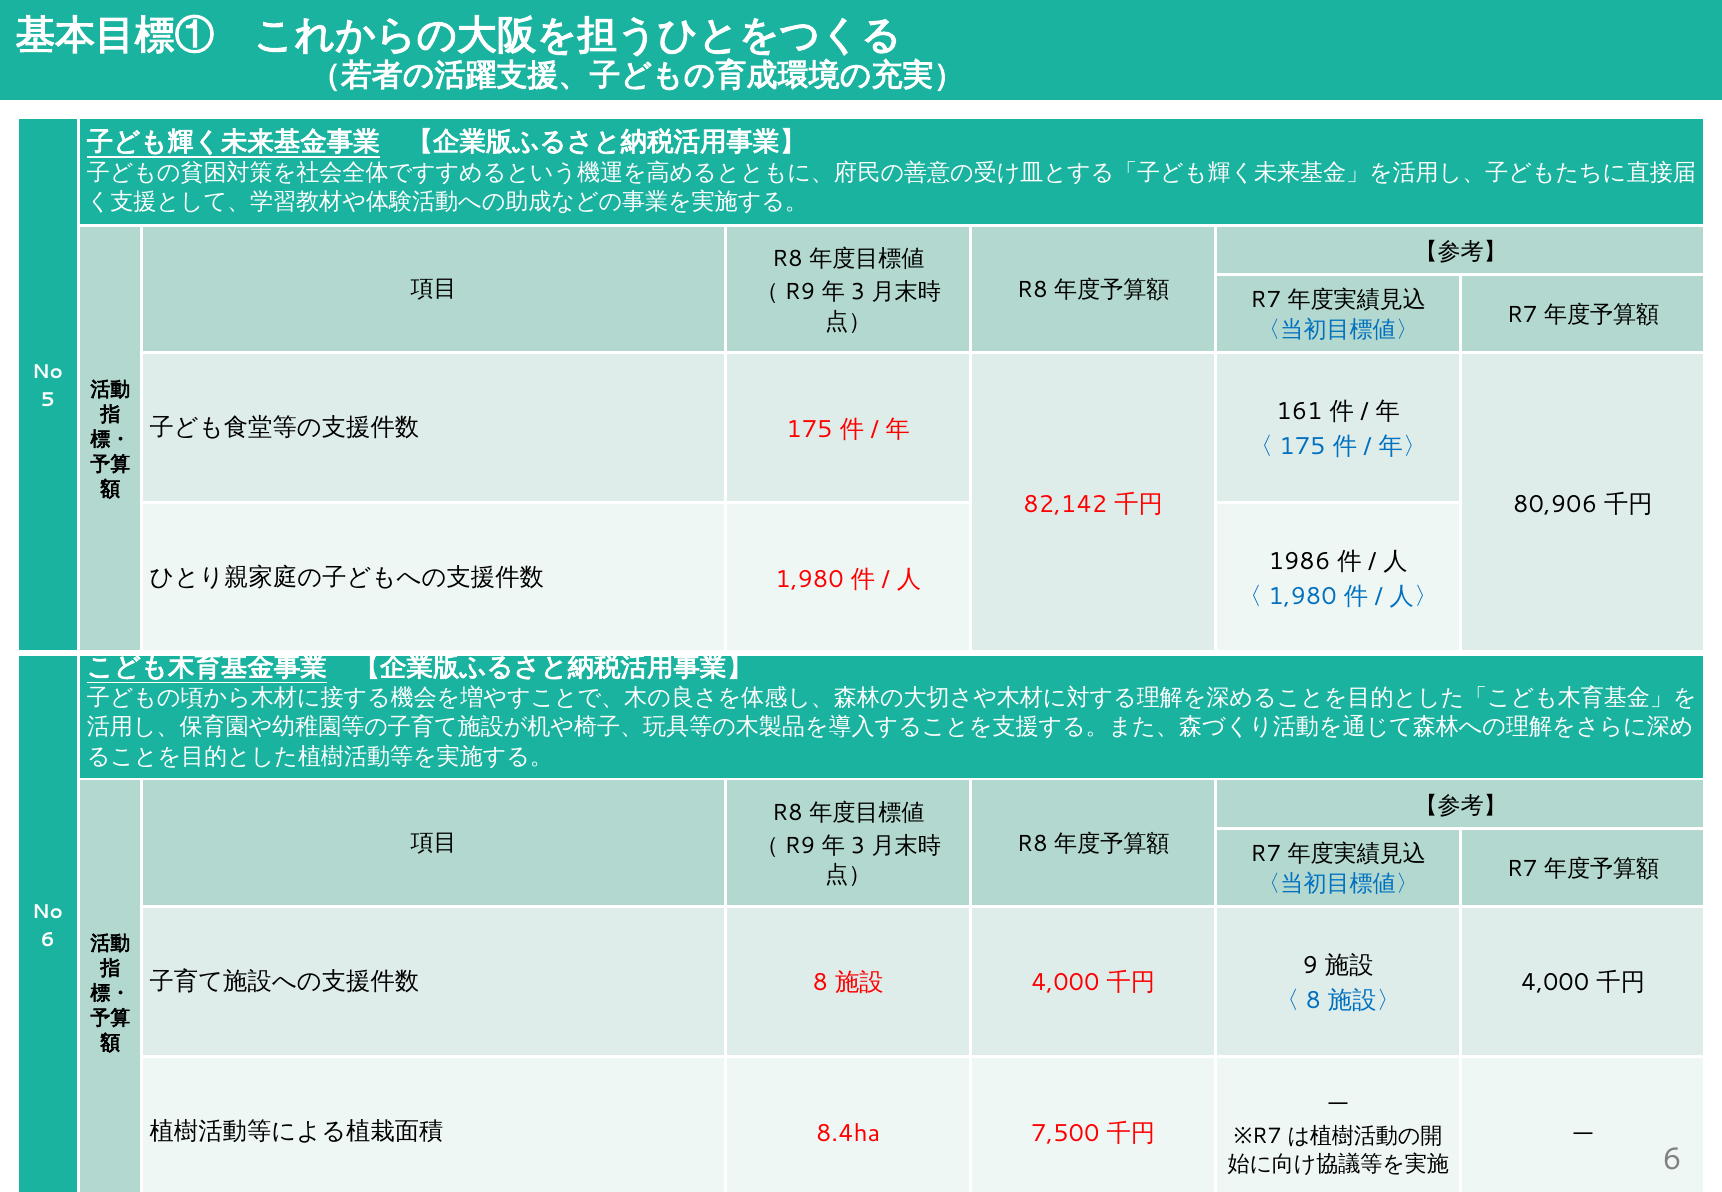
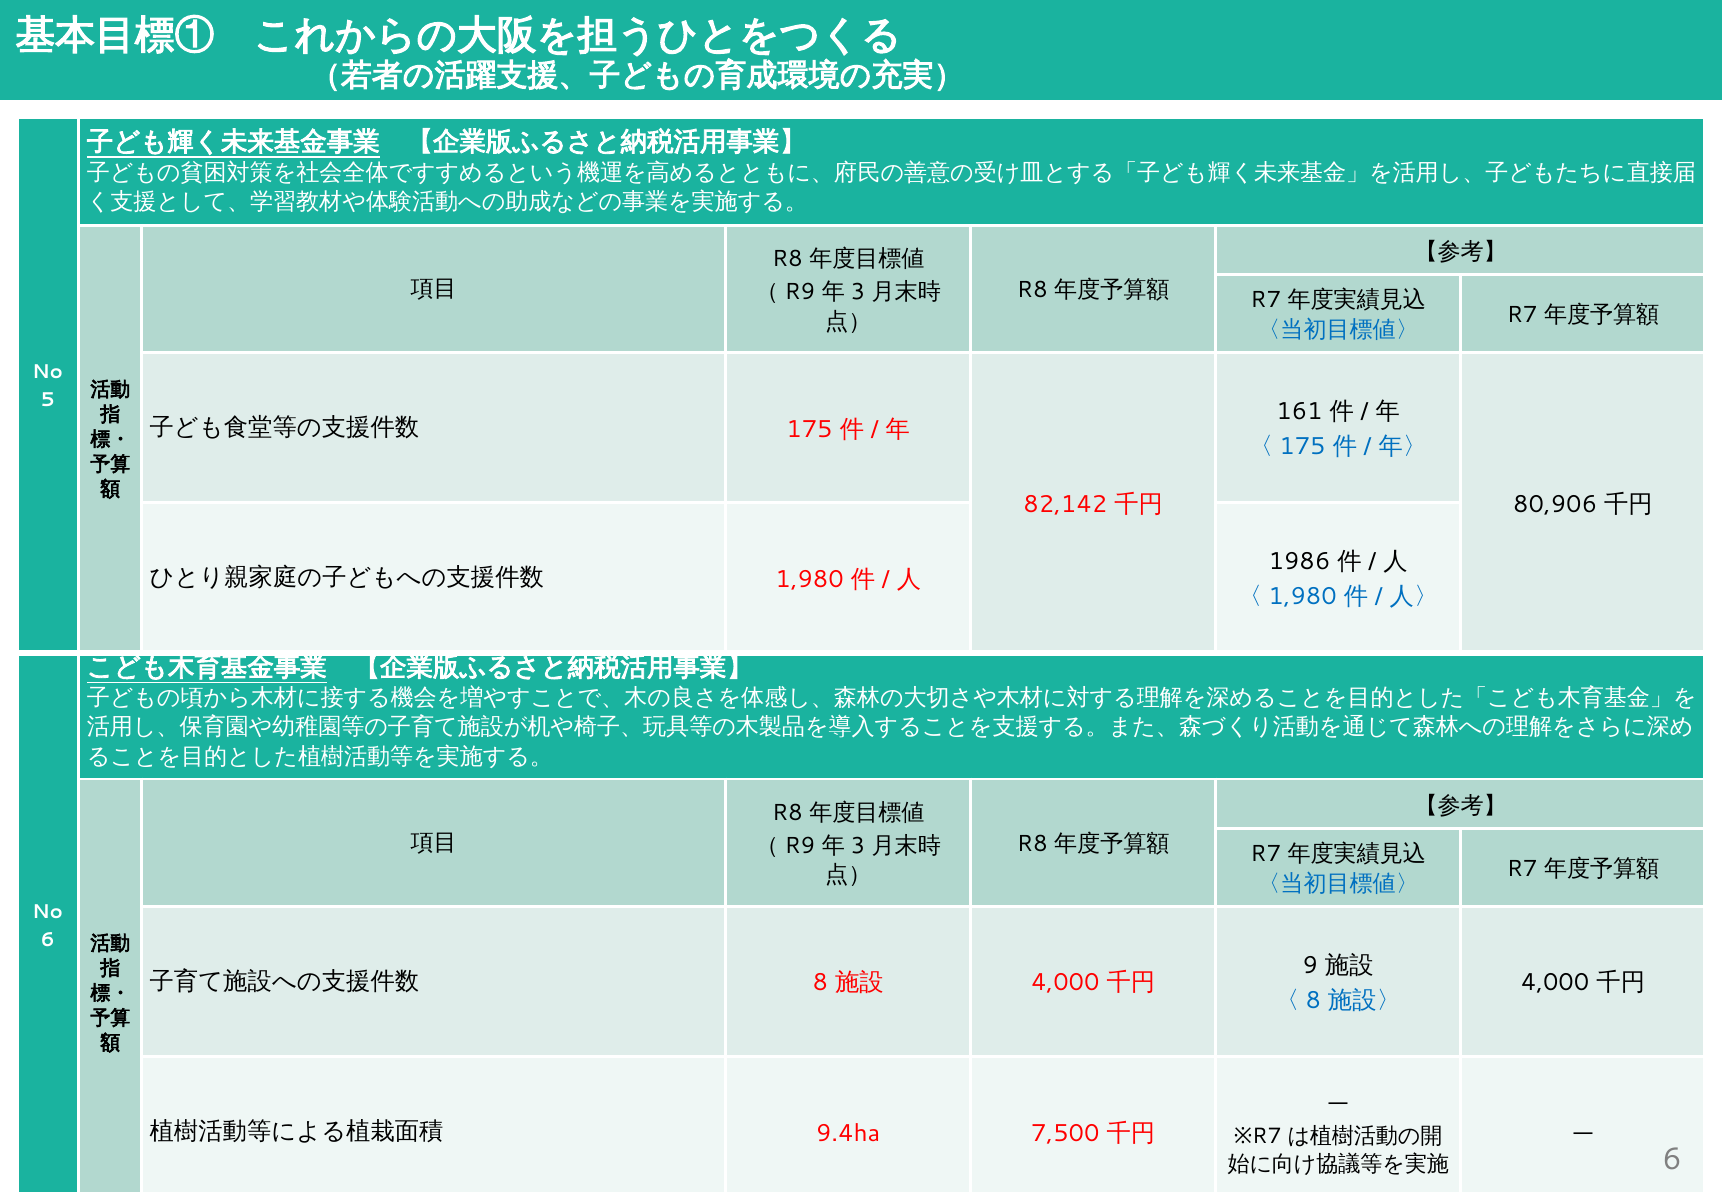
8.4ha: 8.4ha -> 9.4ha
